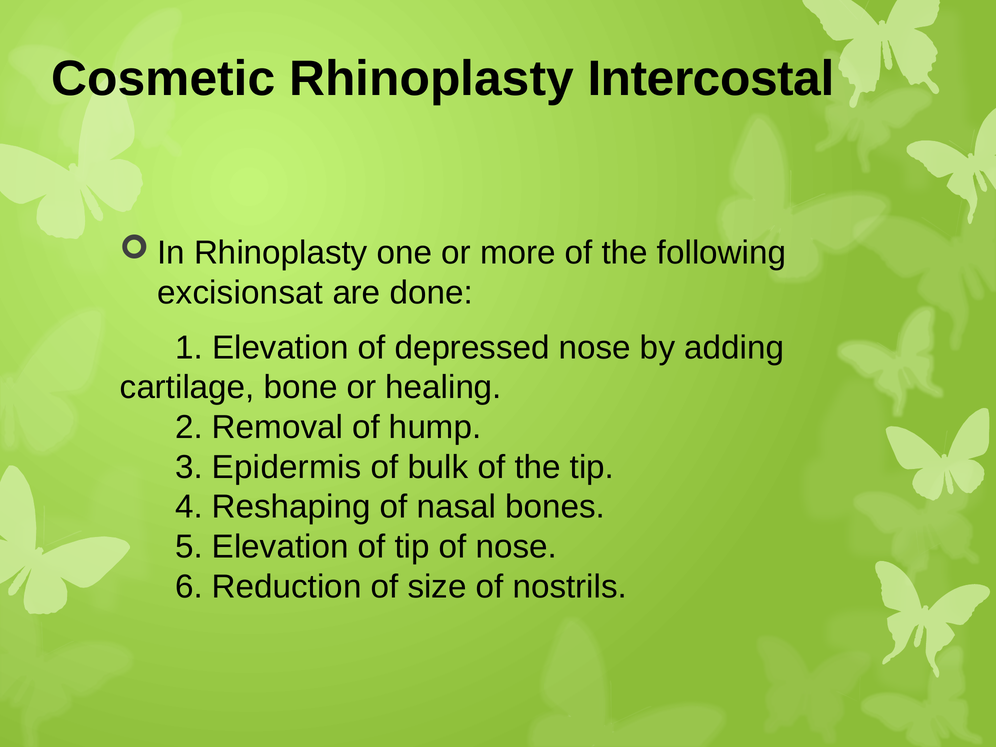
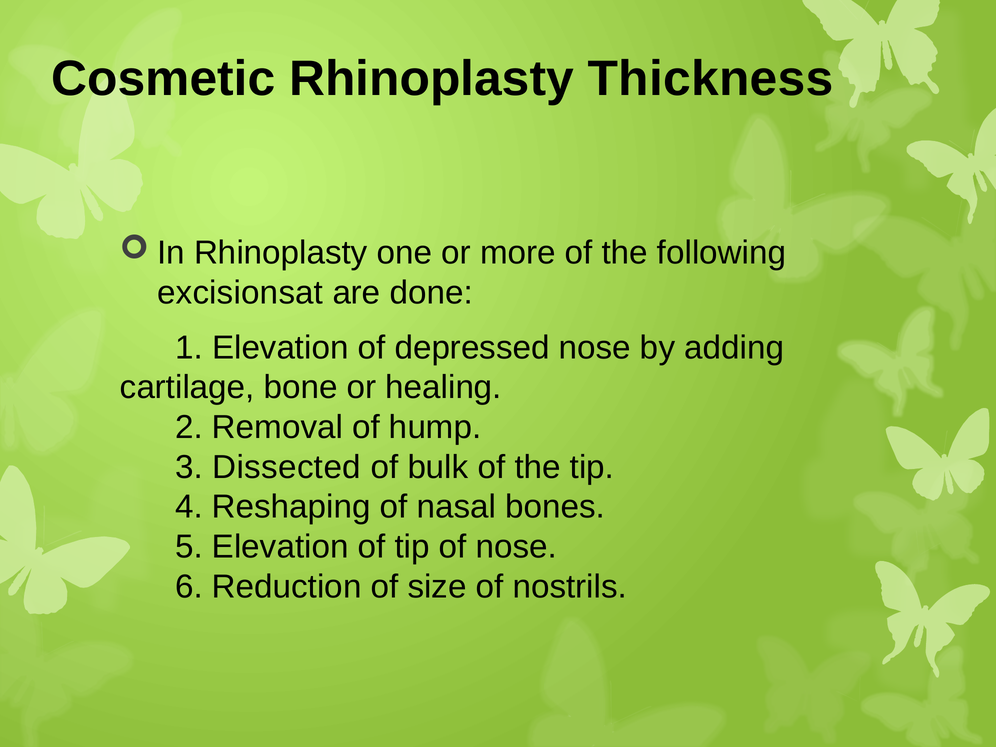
Intercostal: Intercostal -> Thickness
Epidermis: Epidermis -> Dissected
